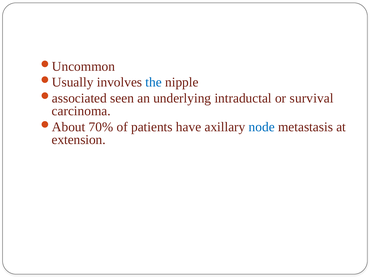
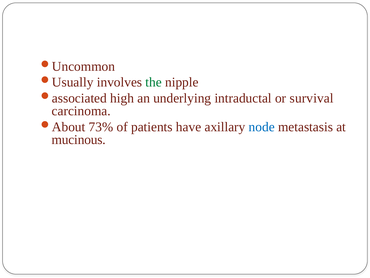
the colour: blue -> green
seen: seen -> high
70%: 70% -> 73%
extension: extension -> mucinous
